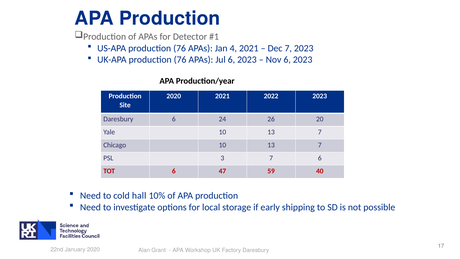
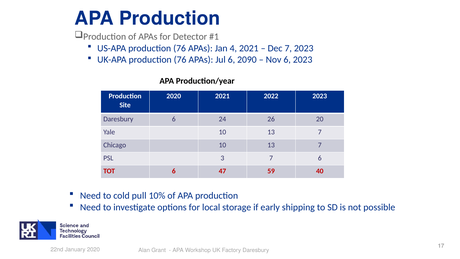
Jul 6 2023: 2023 -> 2090
hall: hall -> pull
